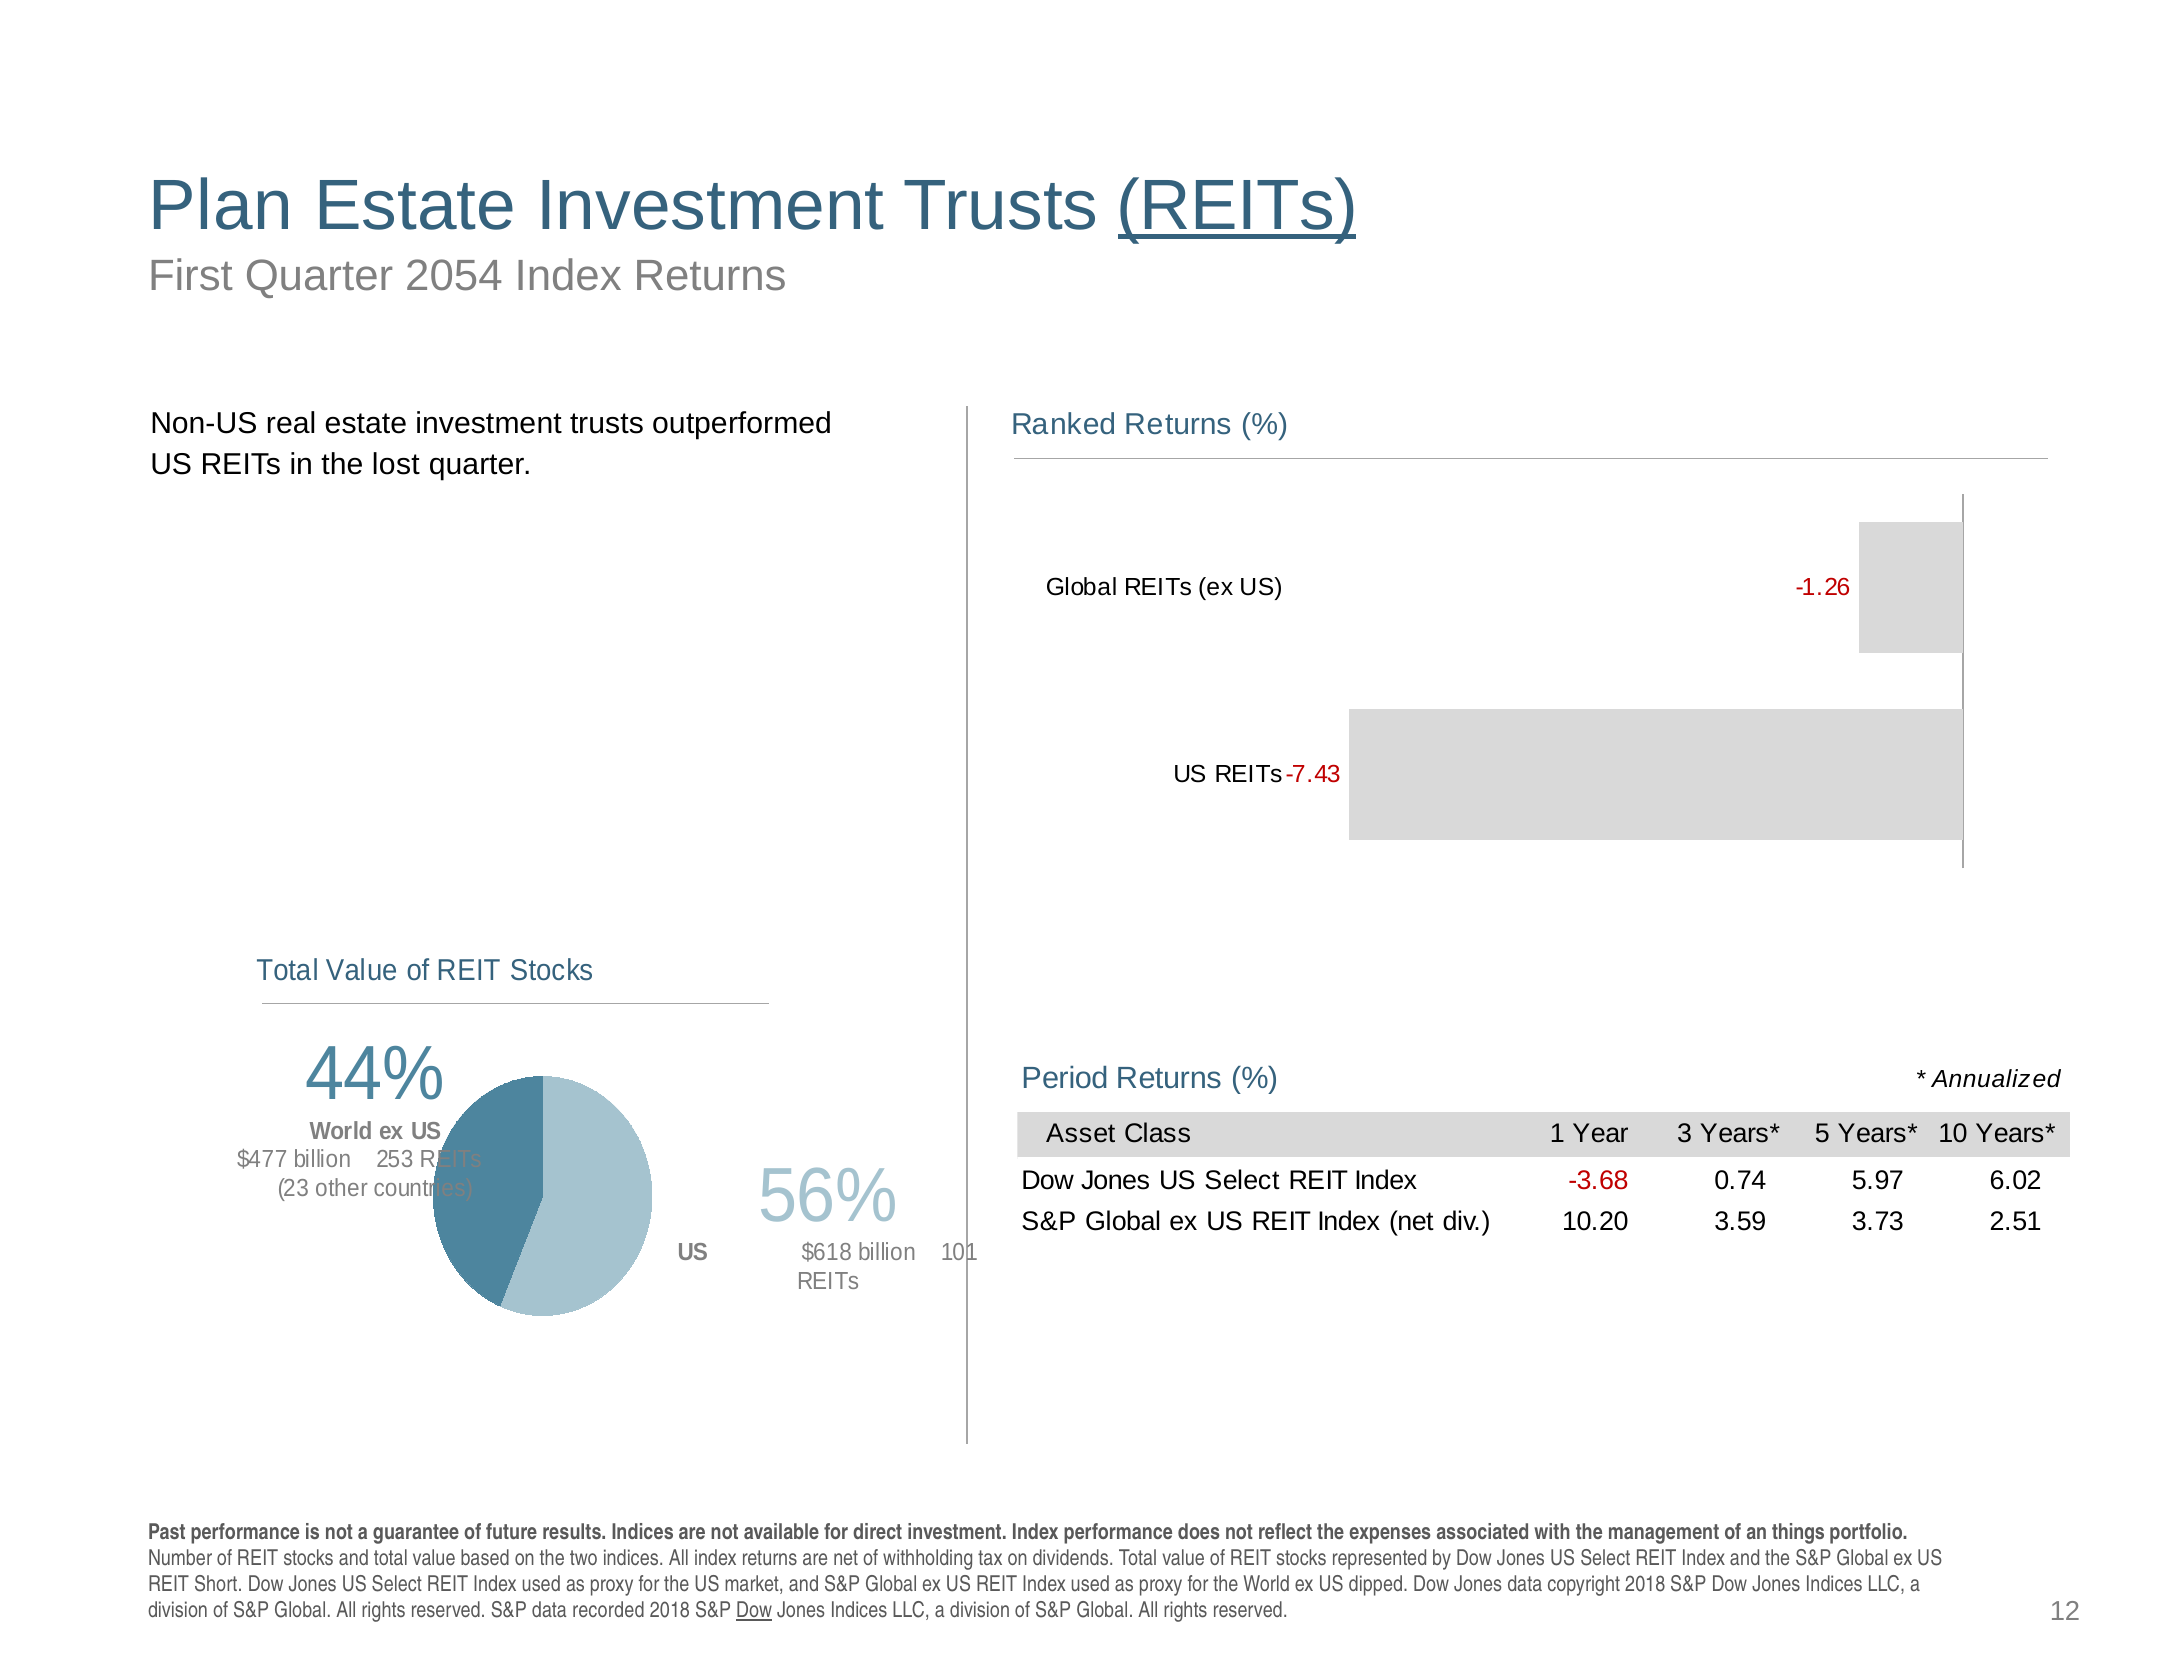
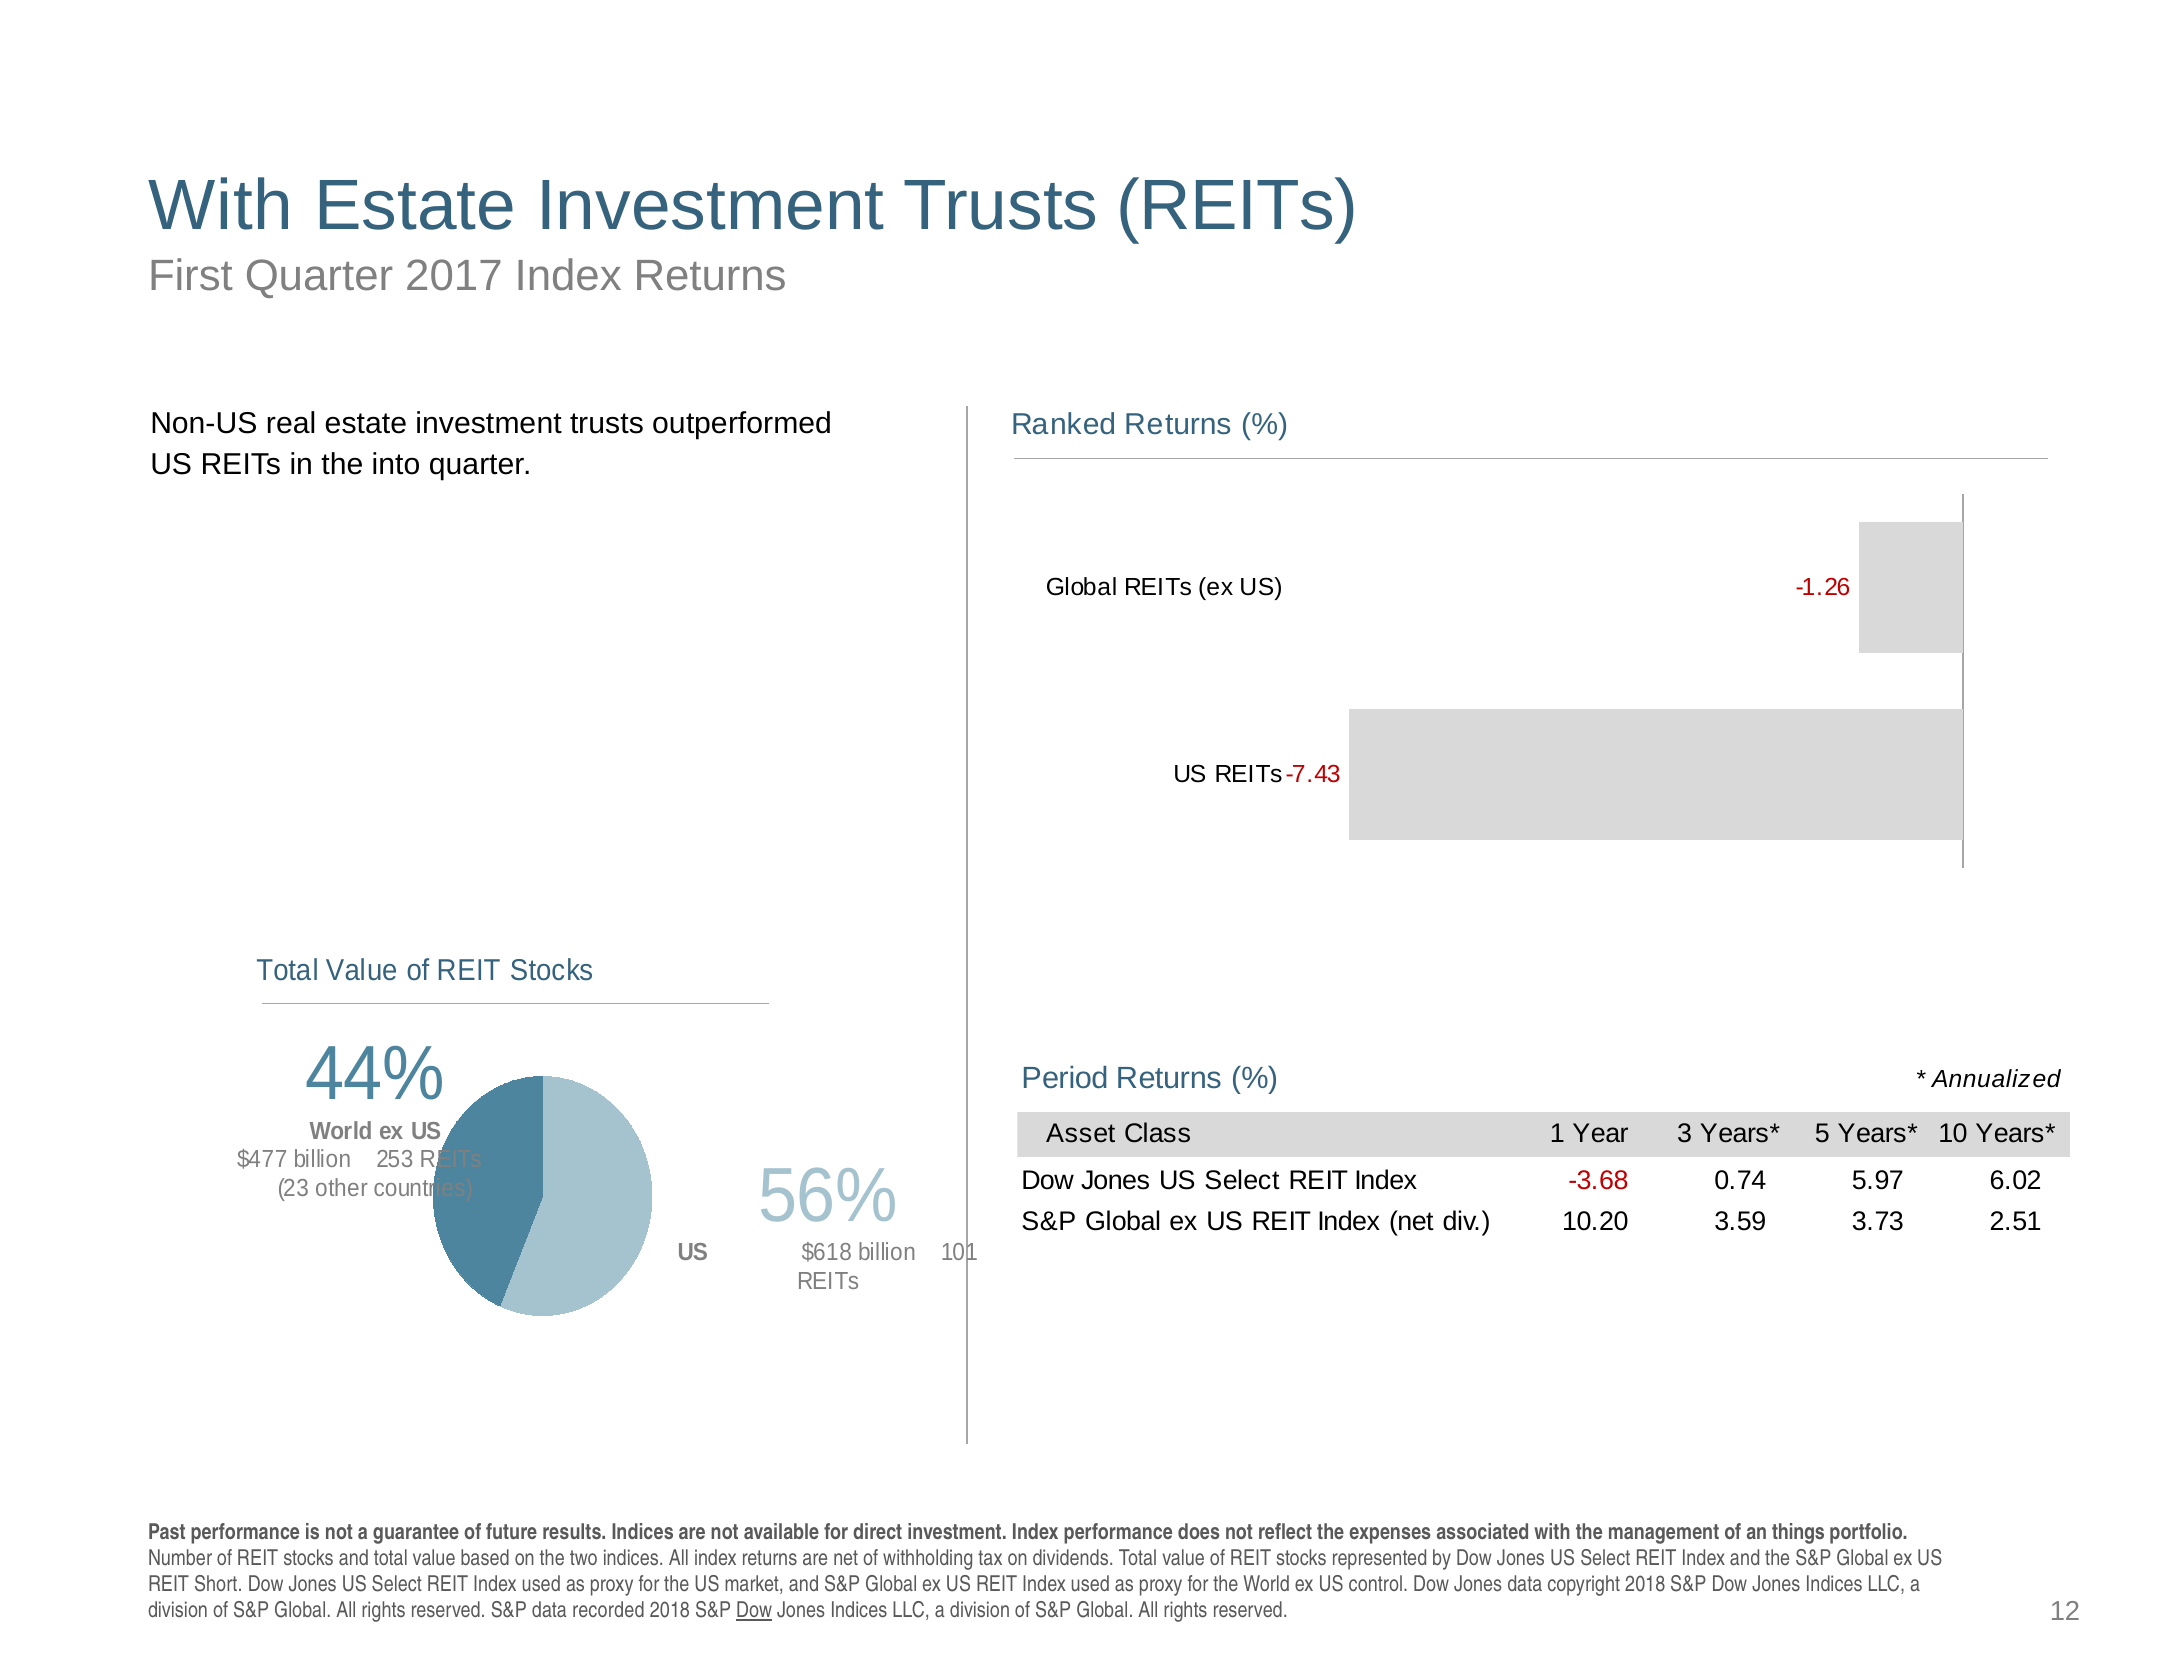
Plan at (221, 206): Plan -> With
REITs at (1237, 206) underline: present -> none
2054: 2054 -> 2017
lost: lost -> into
dipped: dipped -> control
